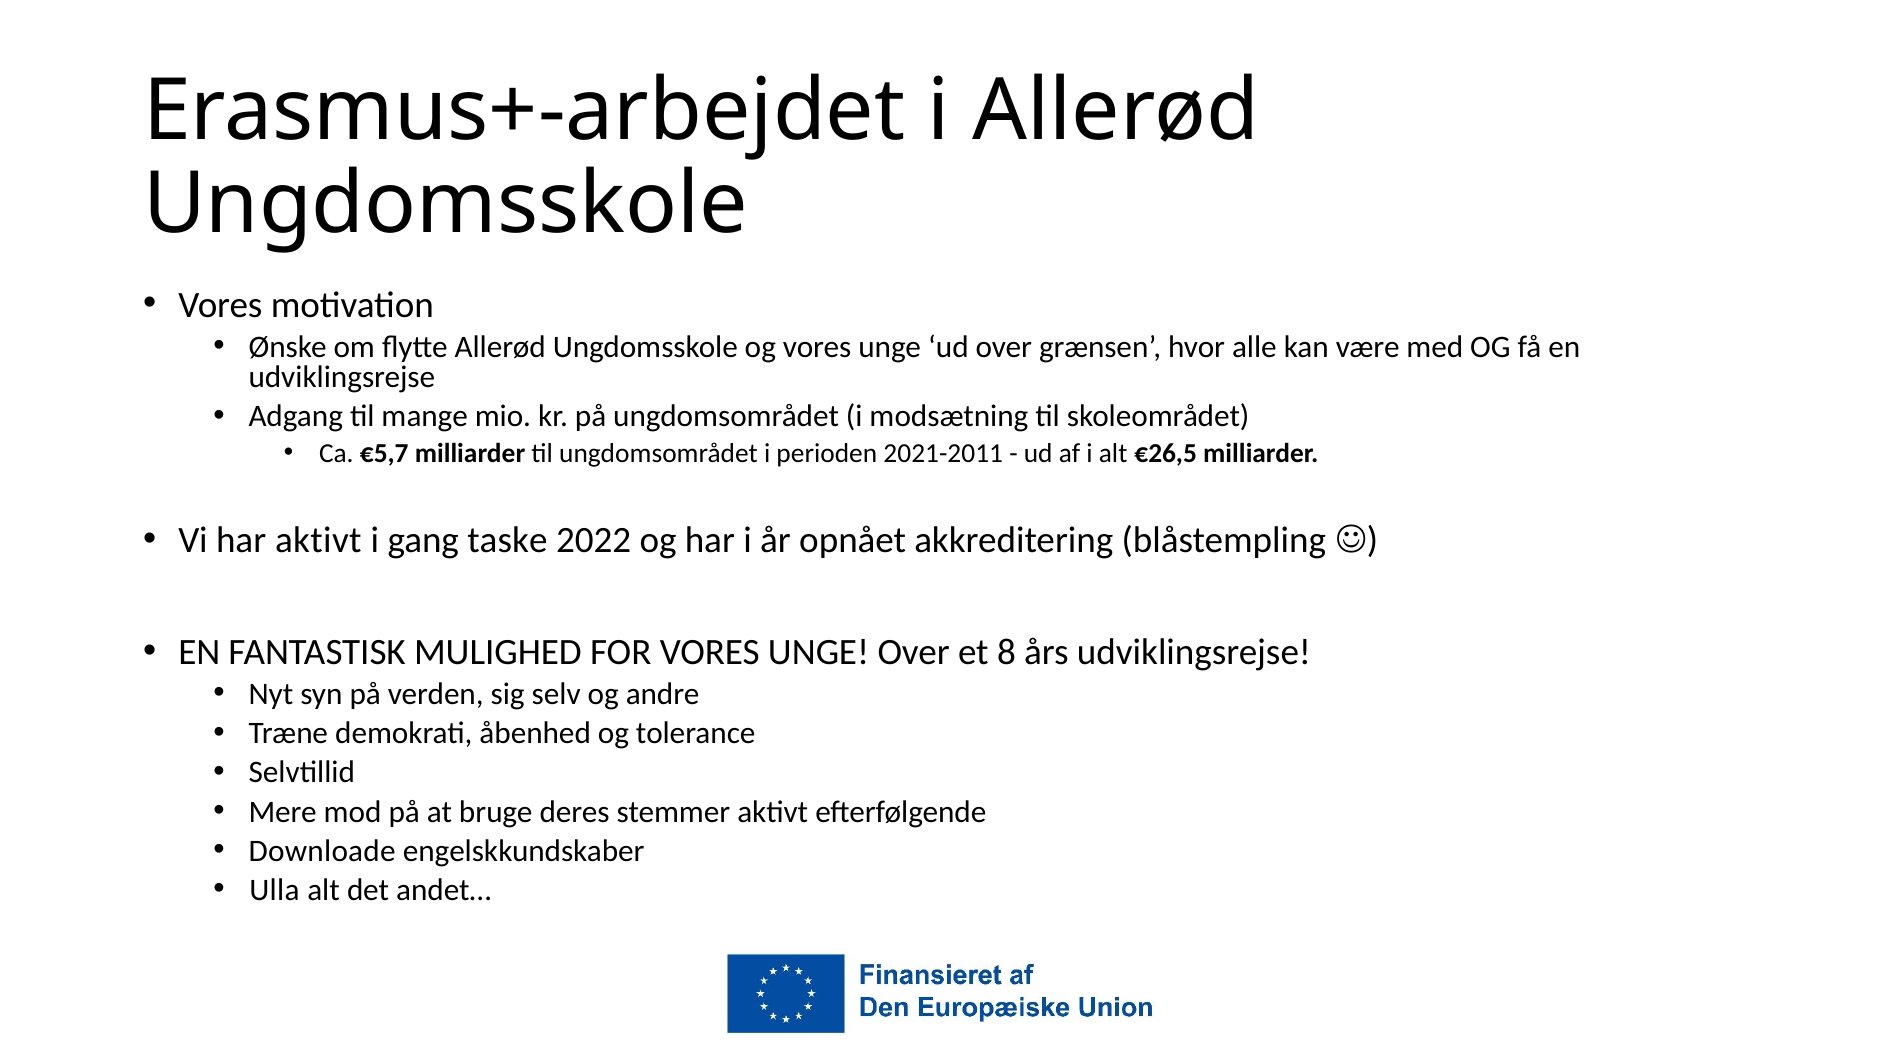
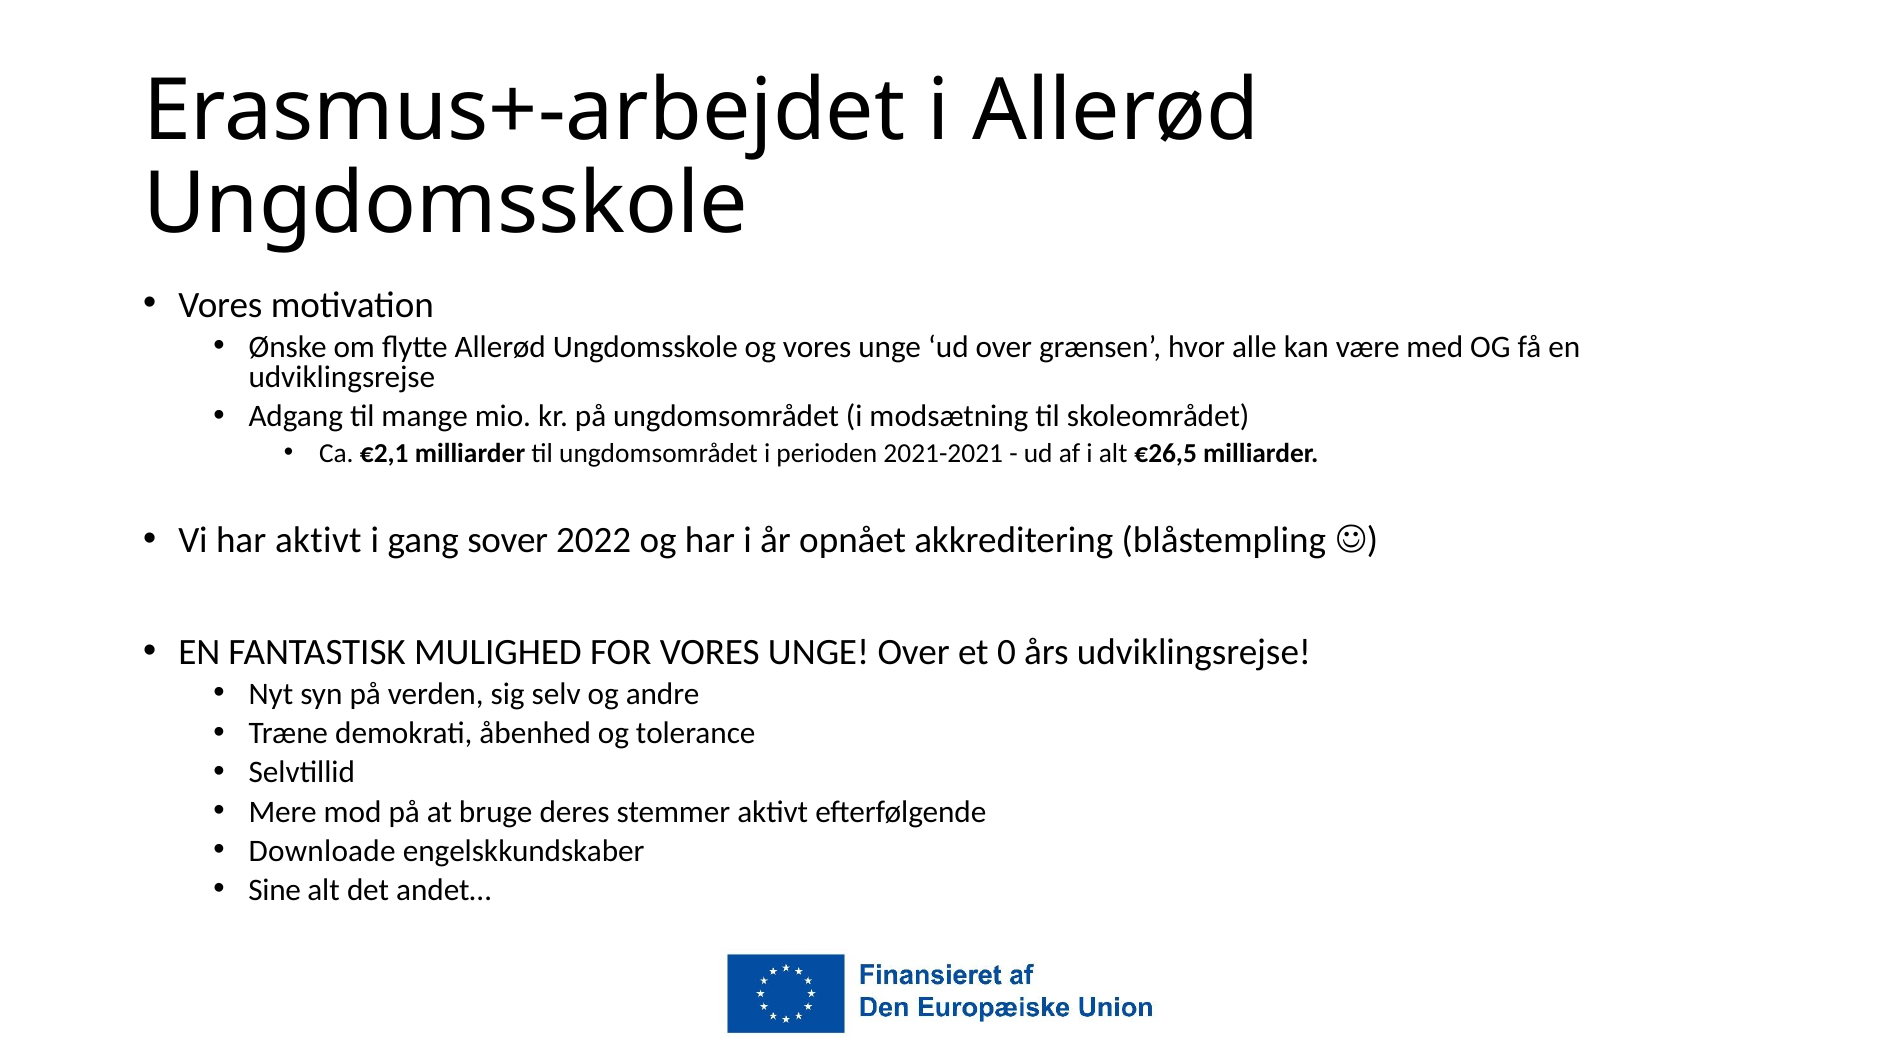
€5,7: €5,7 -> €2,1
2021-2011: 2021-2011 -> 2021-2021
taske: taske -> sover
8: 8 -> 0
Ulla: Ulla -> Sine
